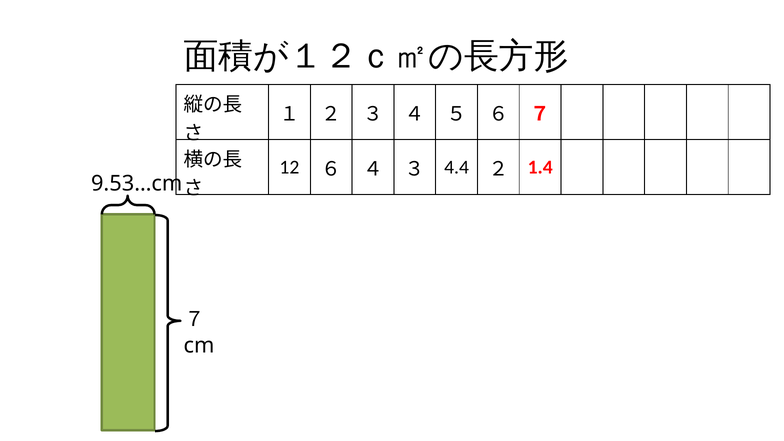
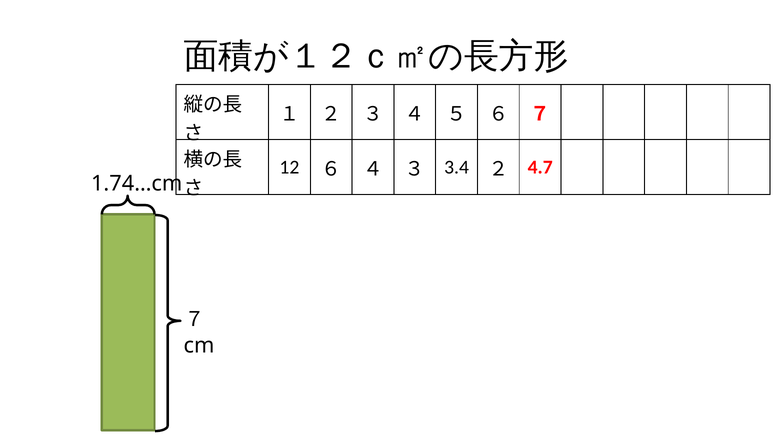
4.4: 4.4 -> 3.4
1.4: 1.4 -> 4.7
9.53…cm: 9.53…cm -> 1.74…cm
